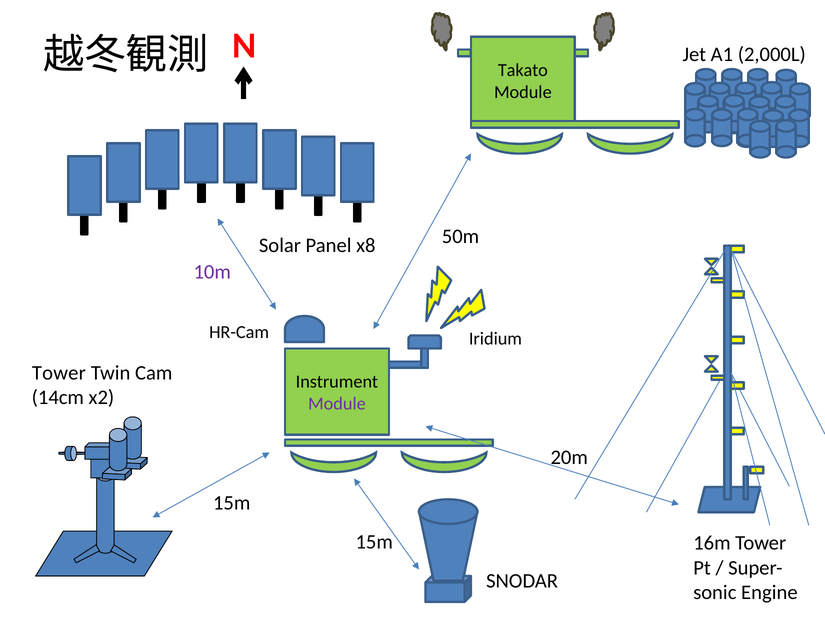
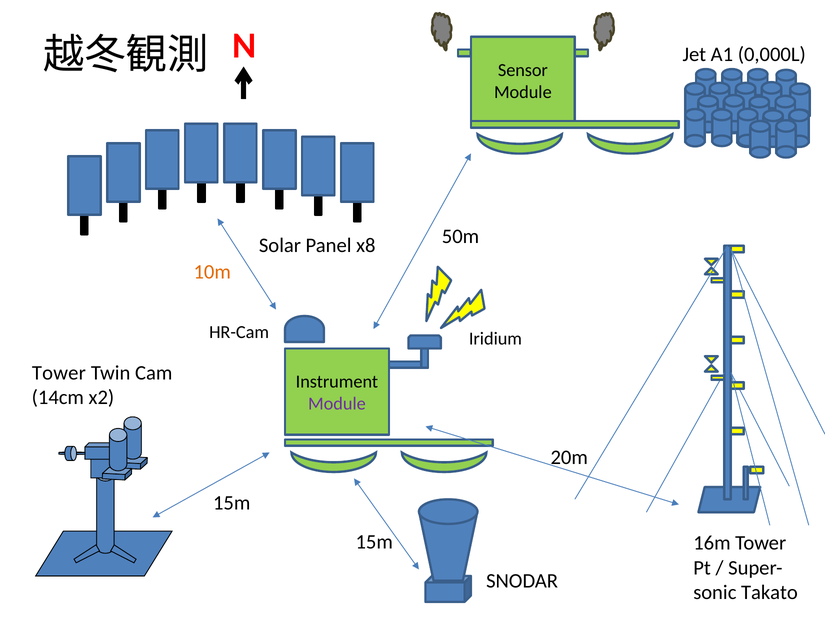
2,000L: 2,000L -> 0,000L
Takato: Takato -> Sensor
10m colour: purple -> orange
Engine: Engine -> Takato
